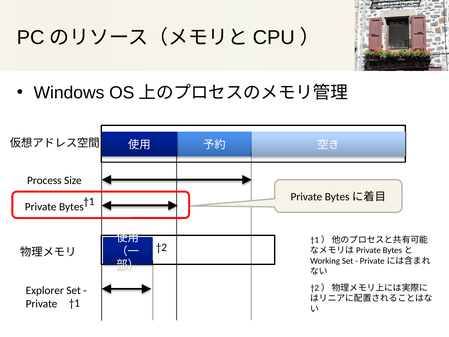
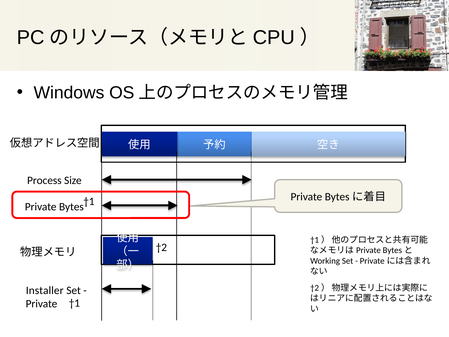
Explorer: Explorer -> Installer
